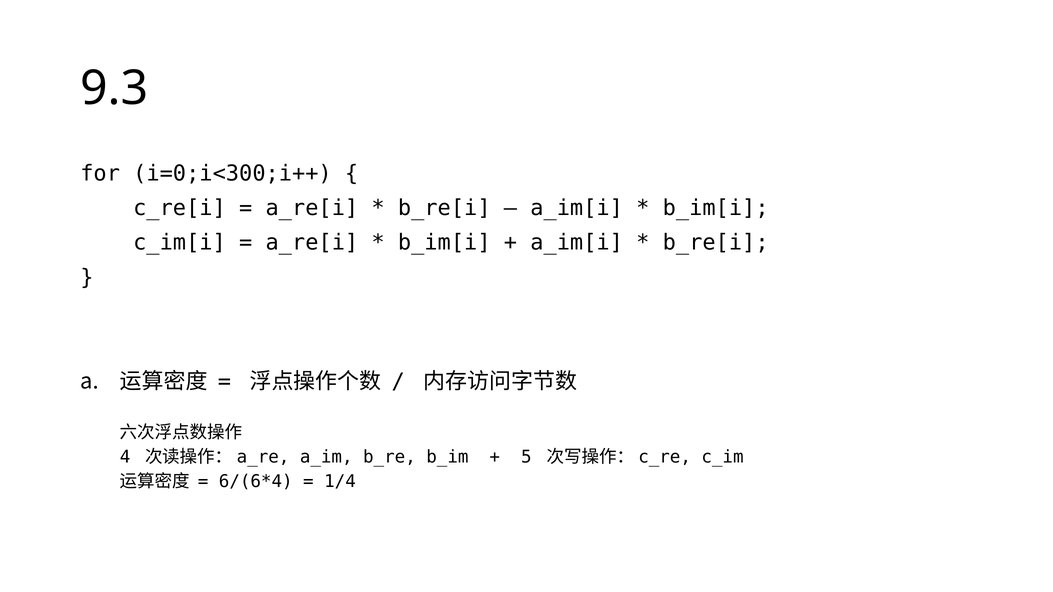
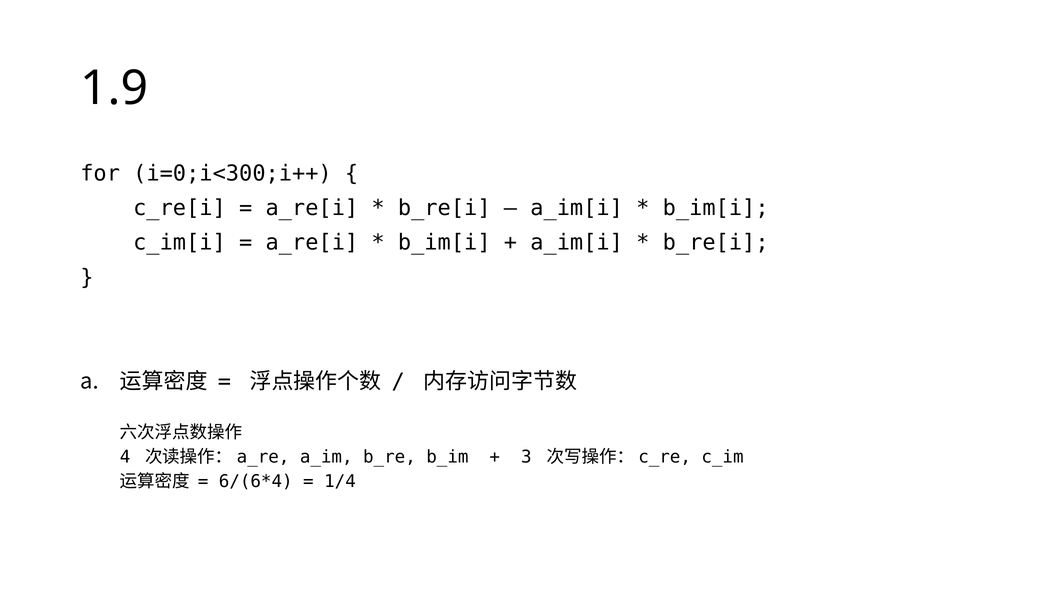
9.3: 9.3 -> 1.9
5: 5 -> 3
